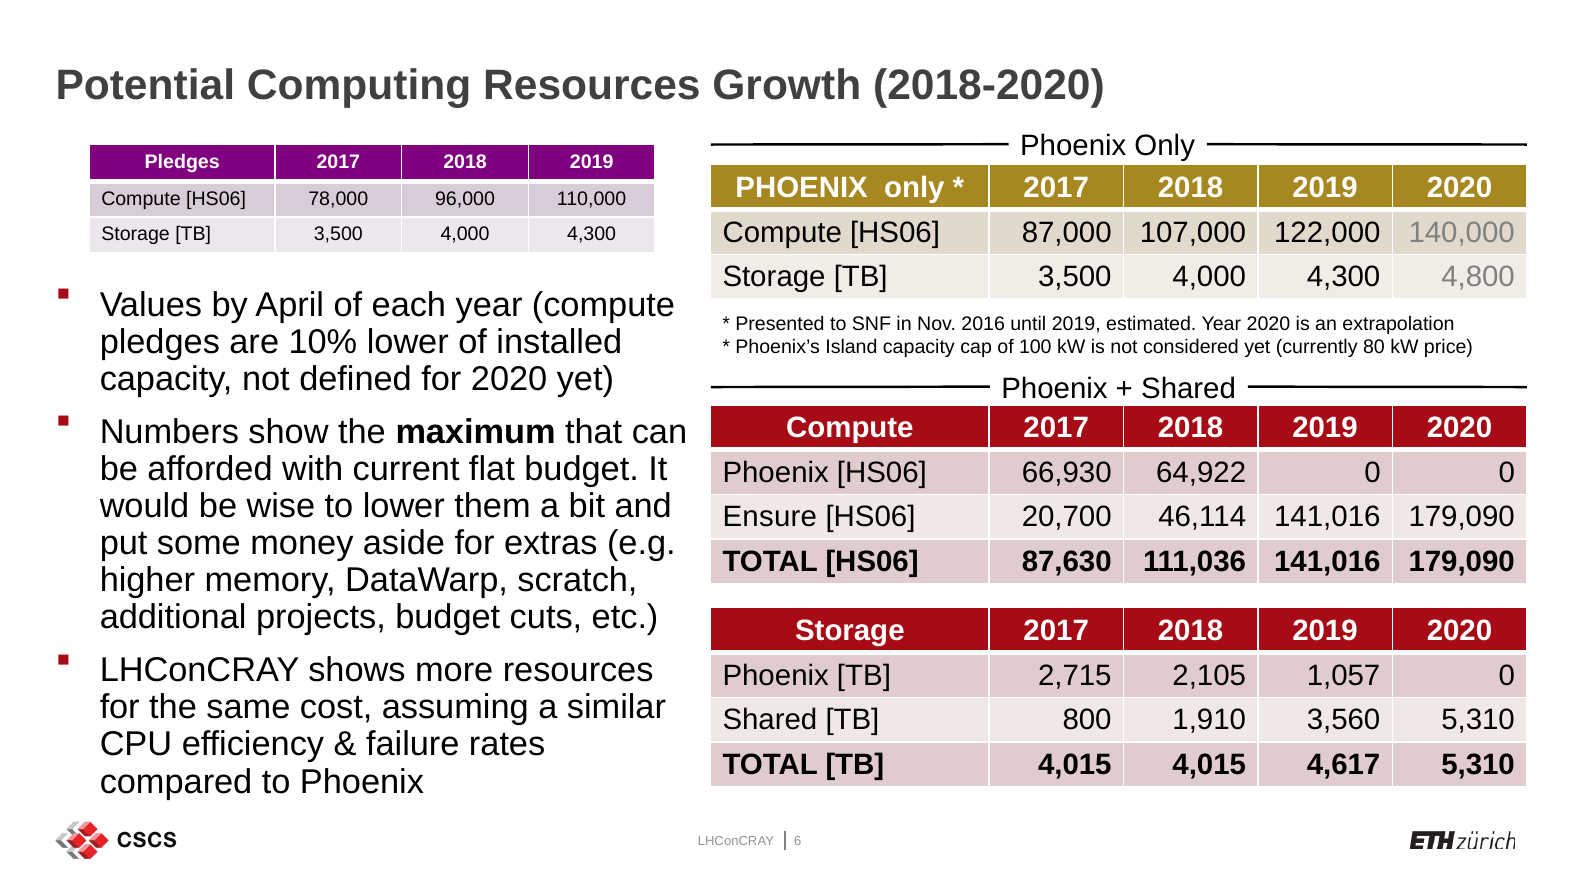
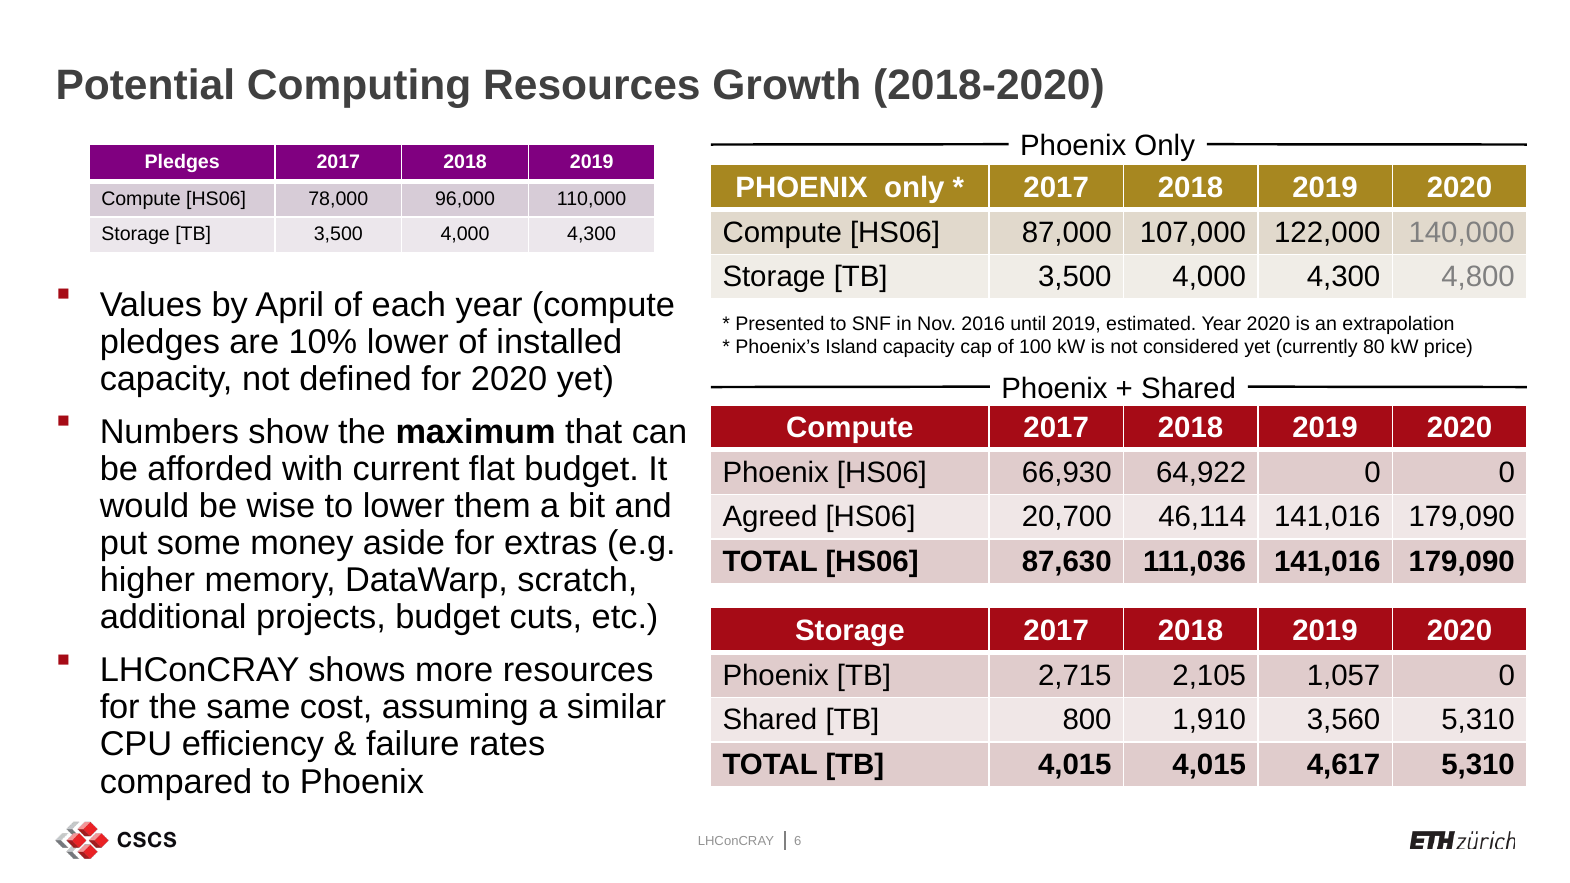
Ensure: Ensure -> Agreed
